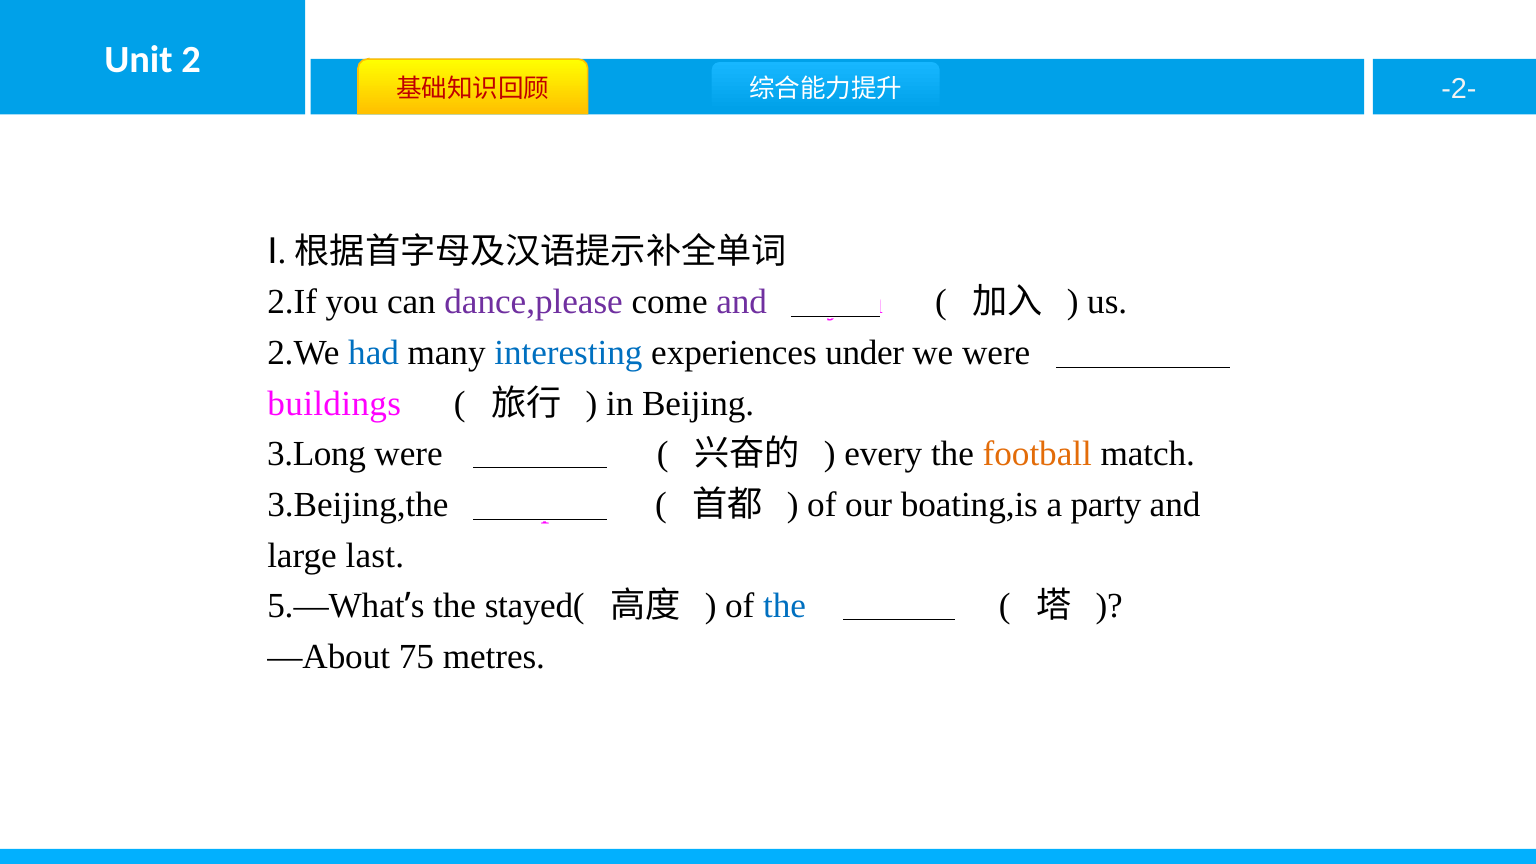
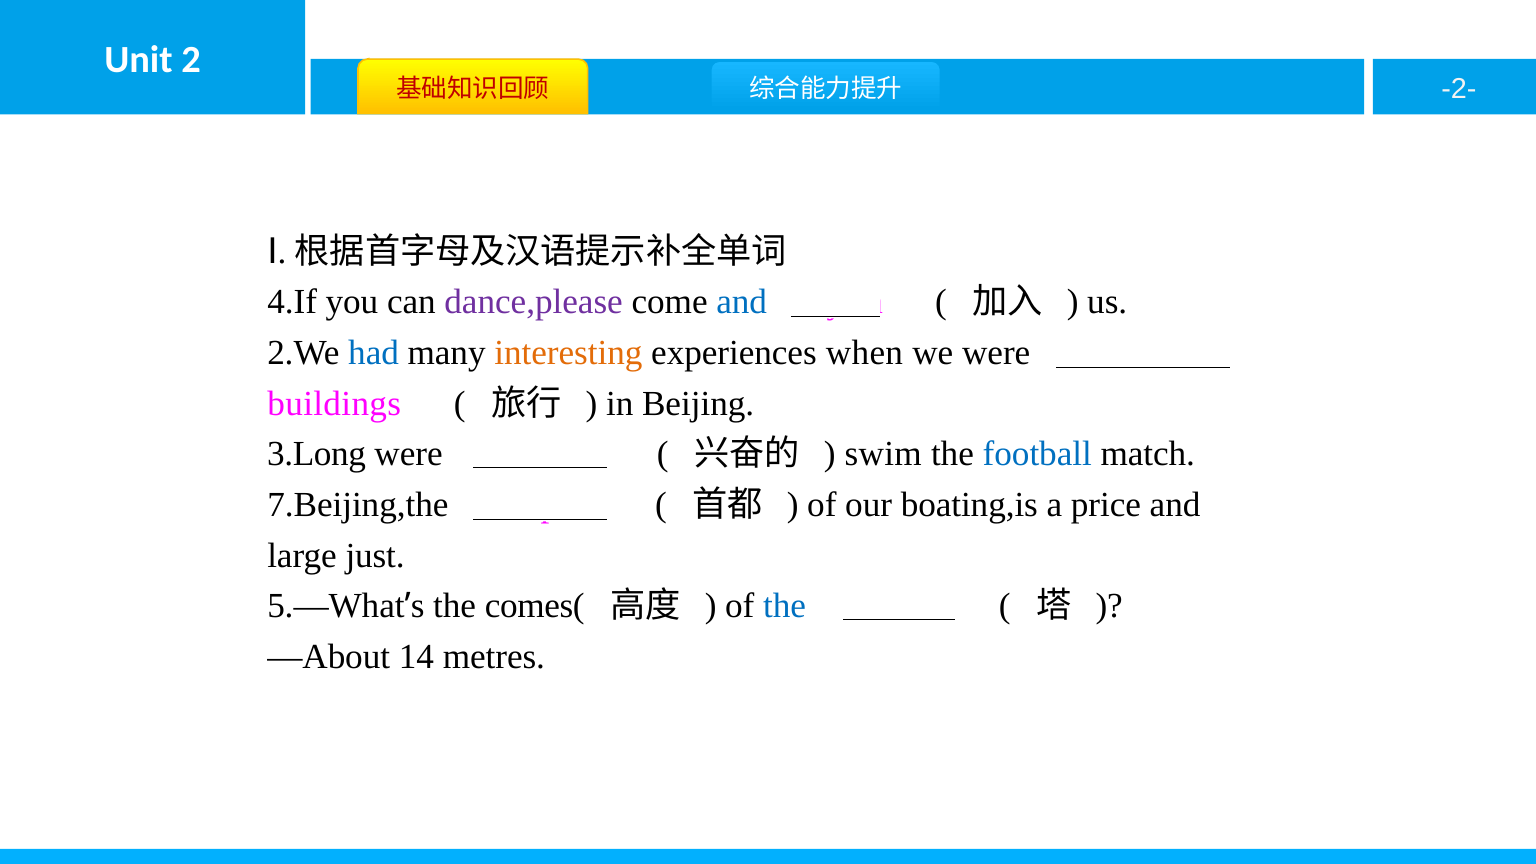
2.If: 2.If -> 4.If
and at (742, 302) colour: purple -> blue
interesting colour: blue -> orange
under: under -> when
every: every -> swim
football colour: orange -> blue
3.Beijing,the: 3.Beijing,the -> 7.Beijing,the
party: party -> price
last: last -> just
stayed(: stayed( -> comes(
75: 75 -> 14
